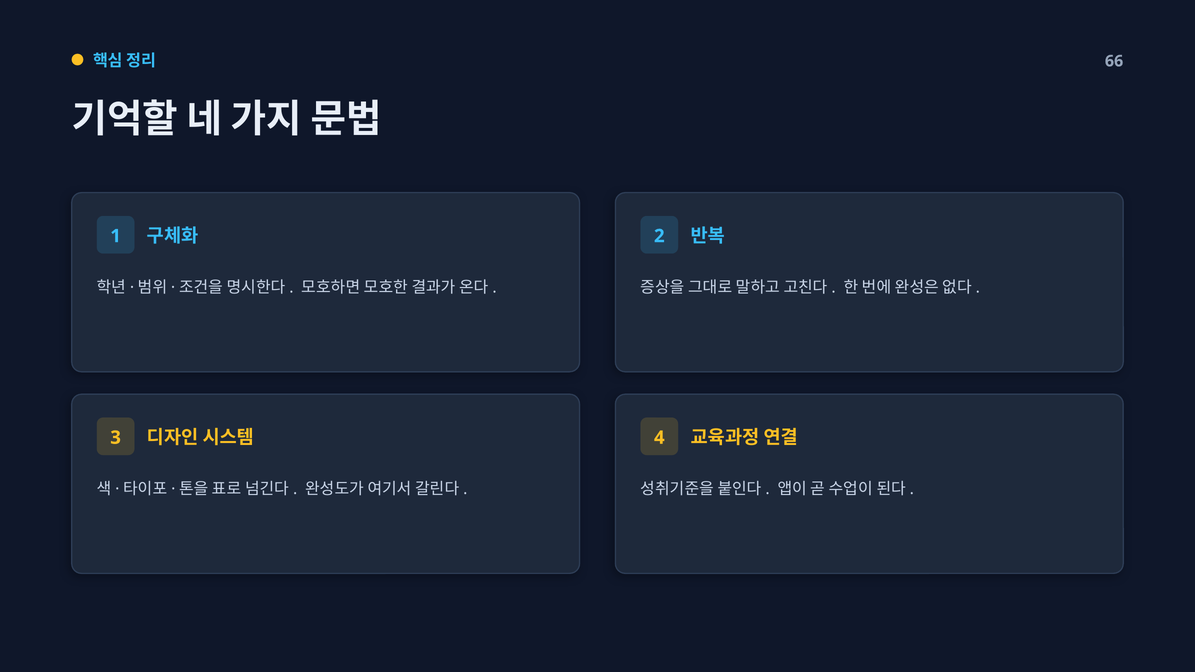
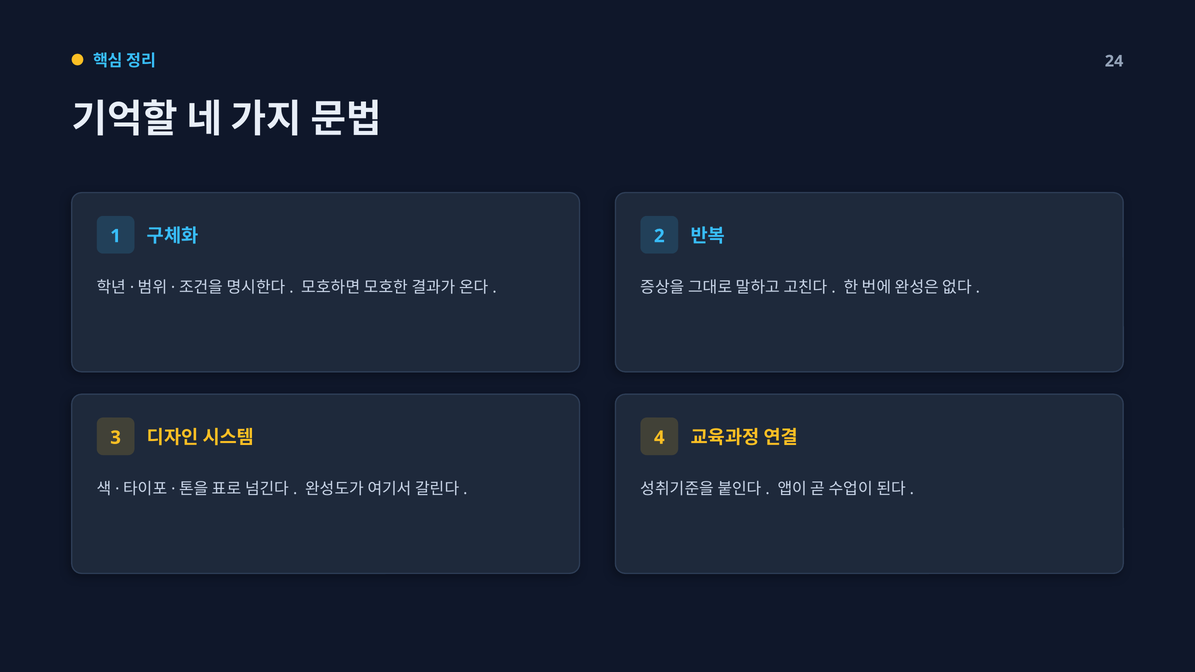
66: 66 -> 24
